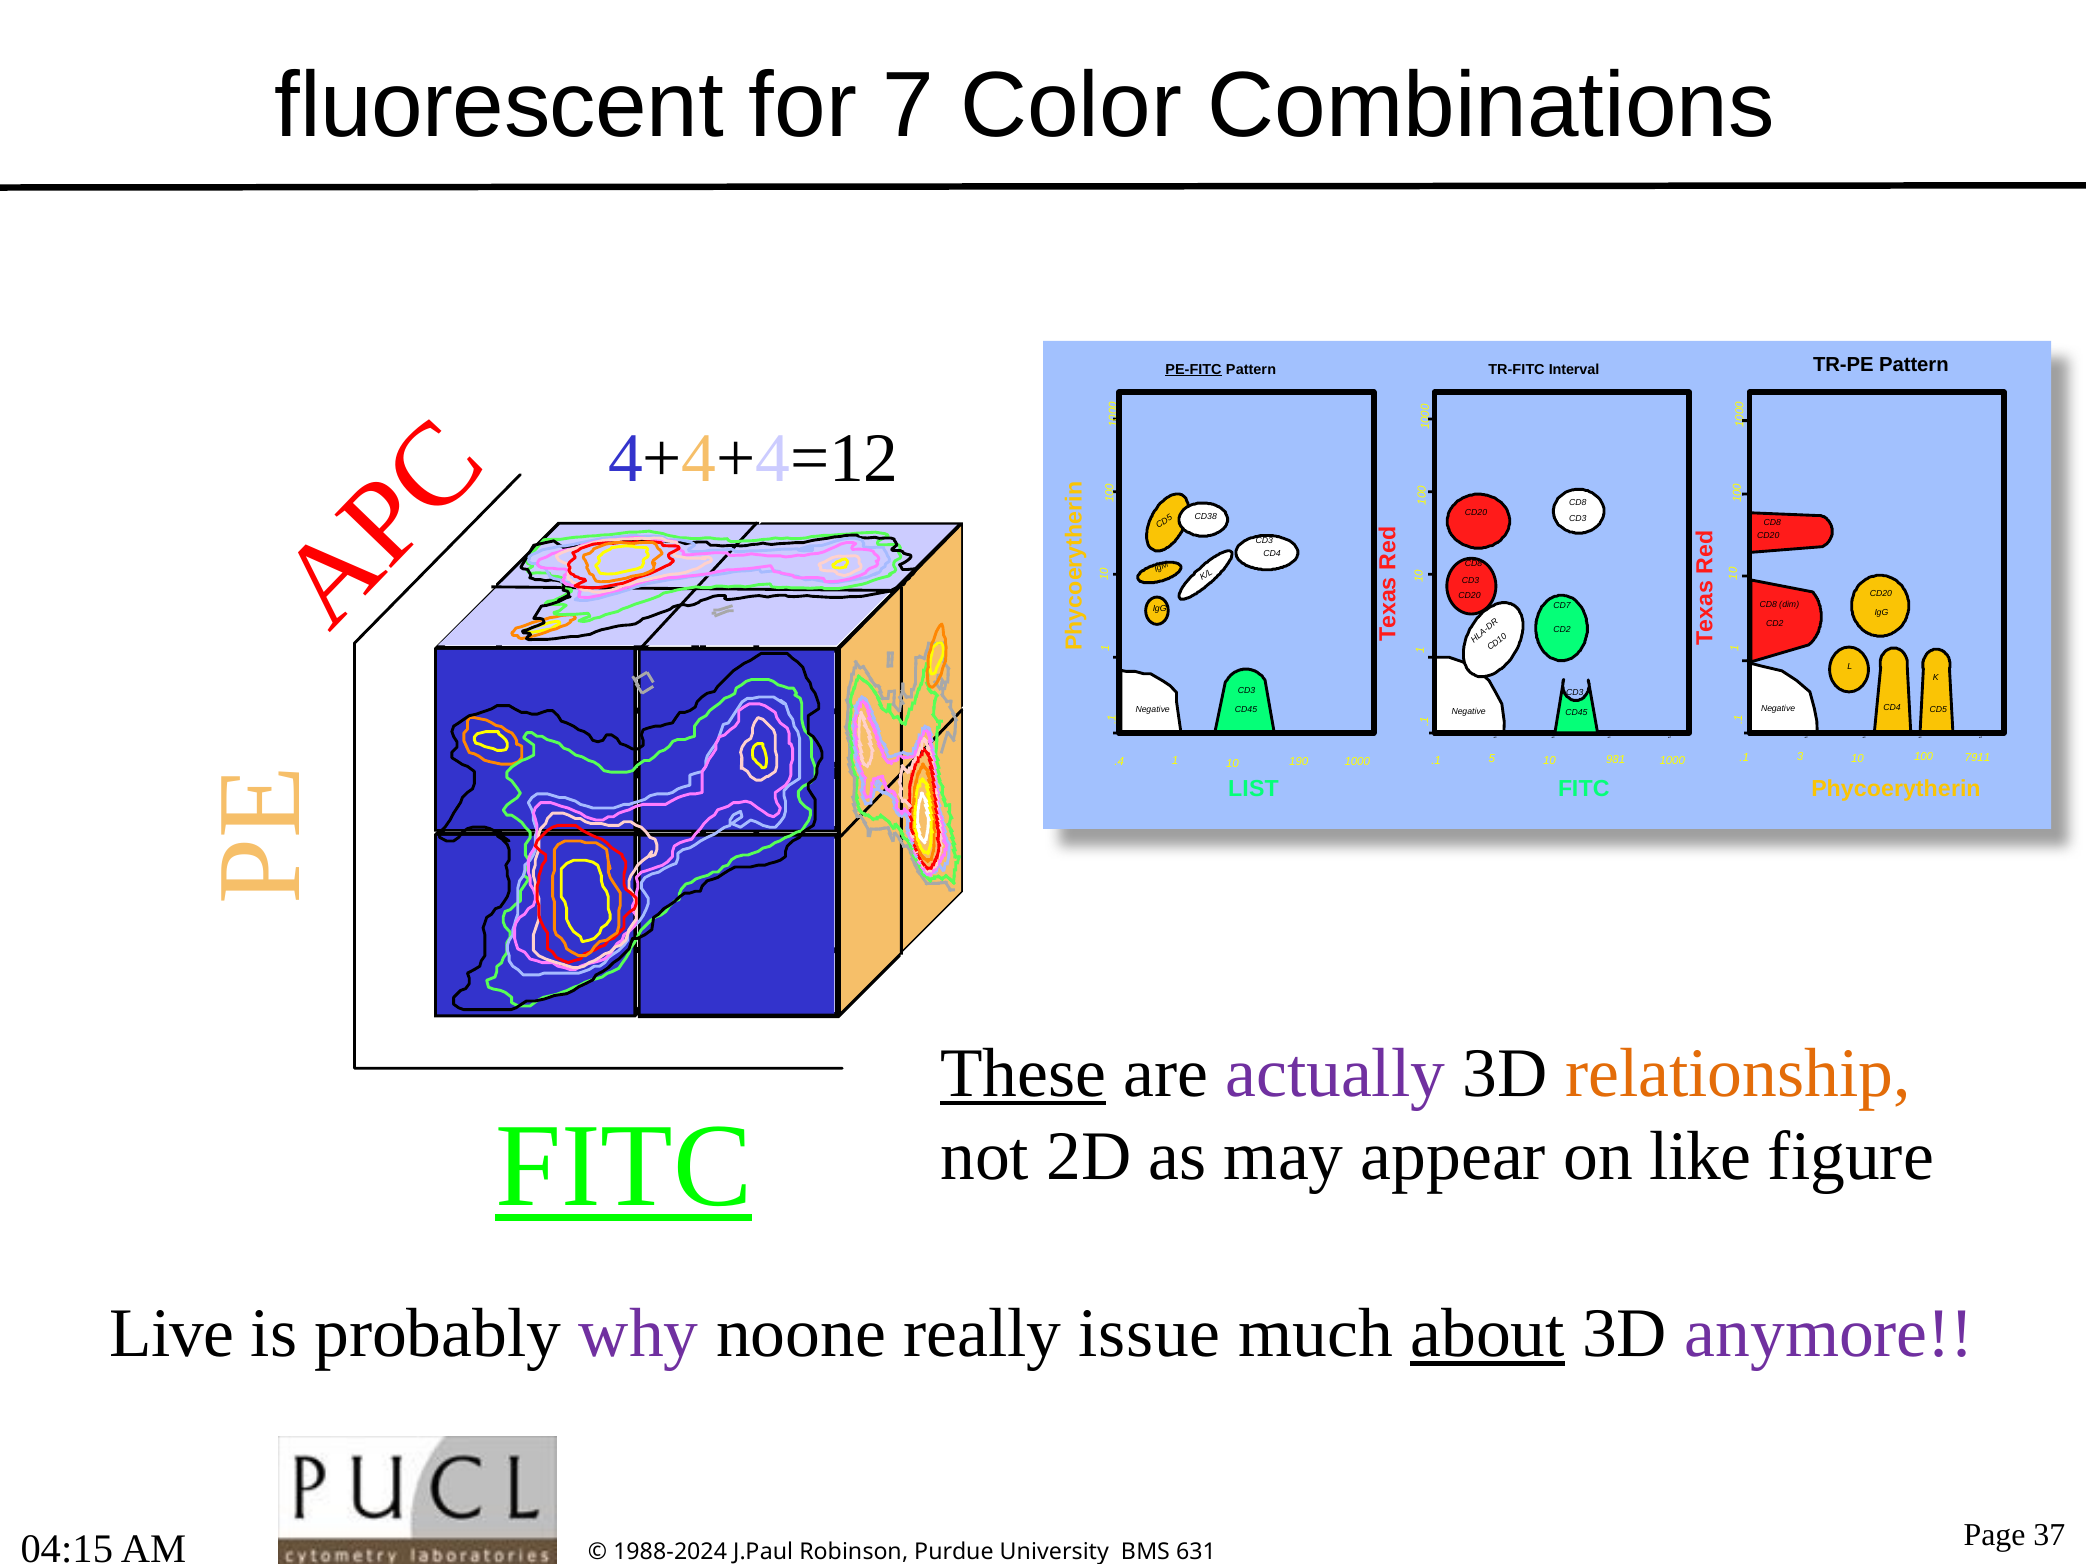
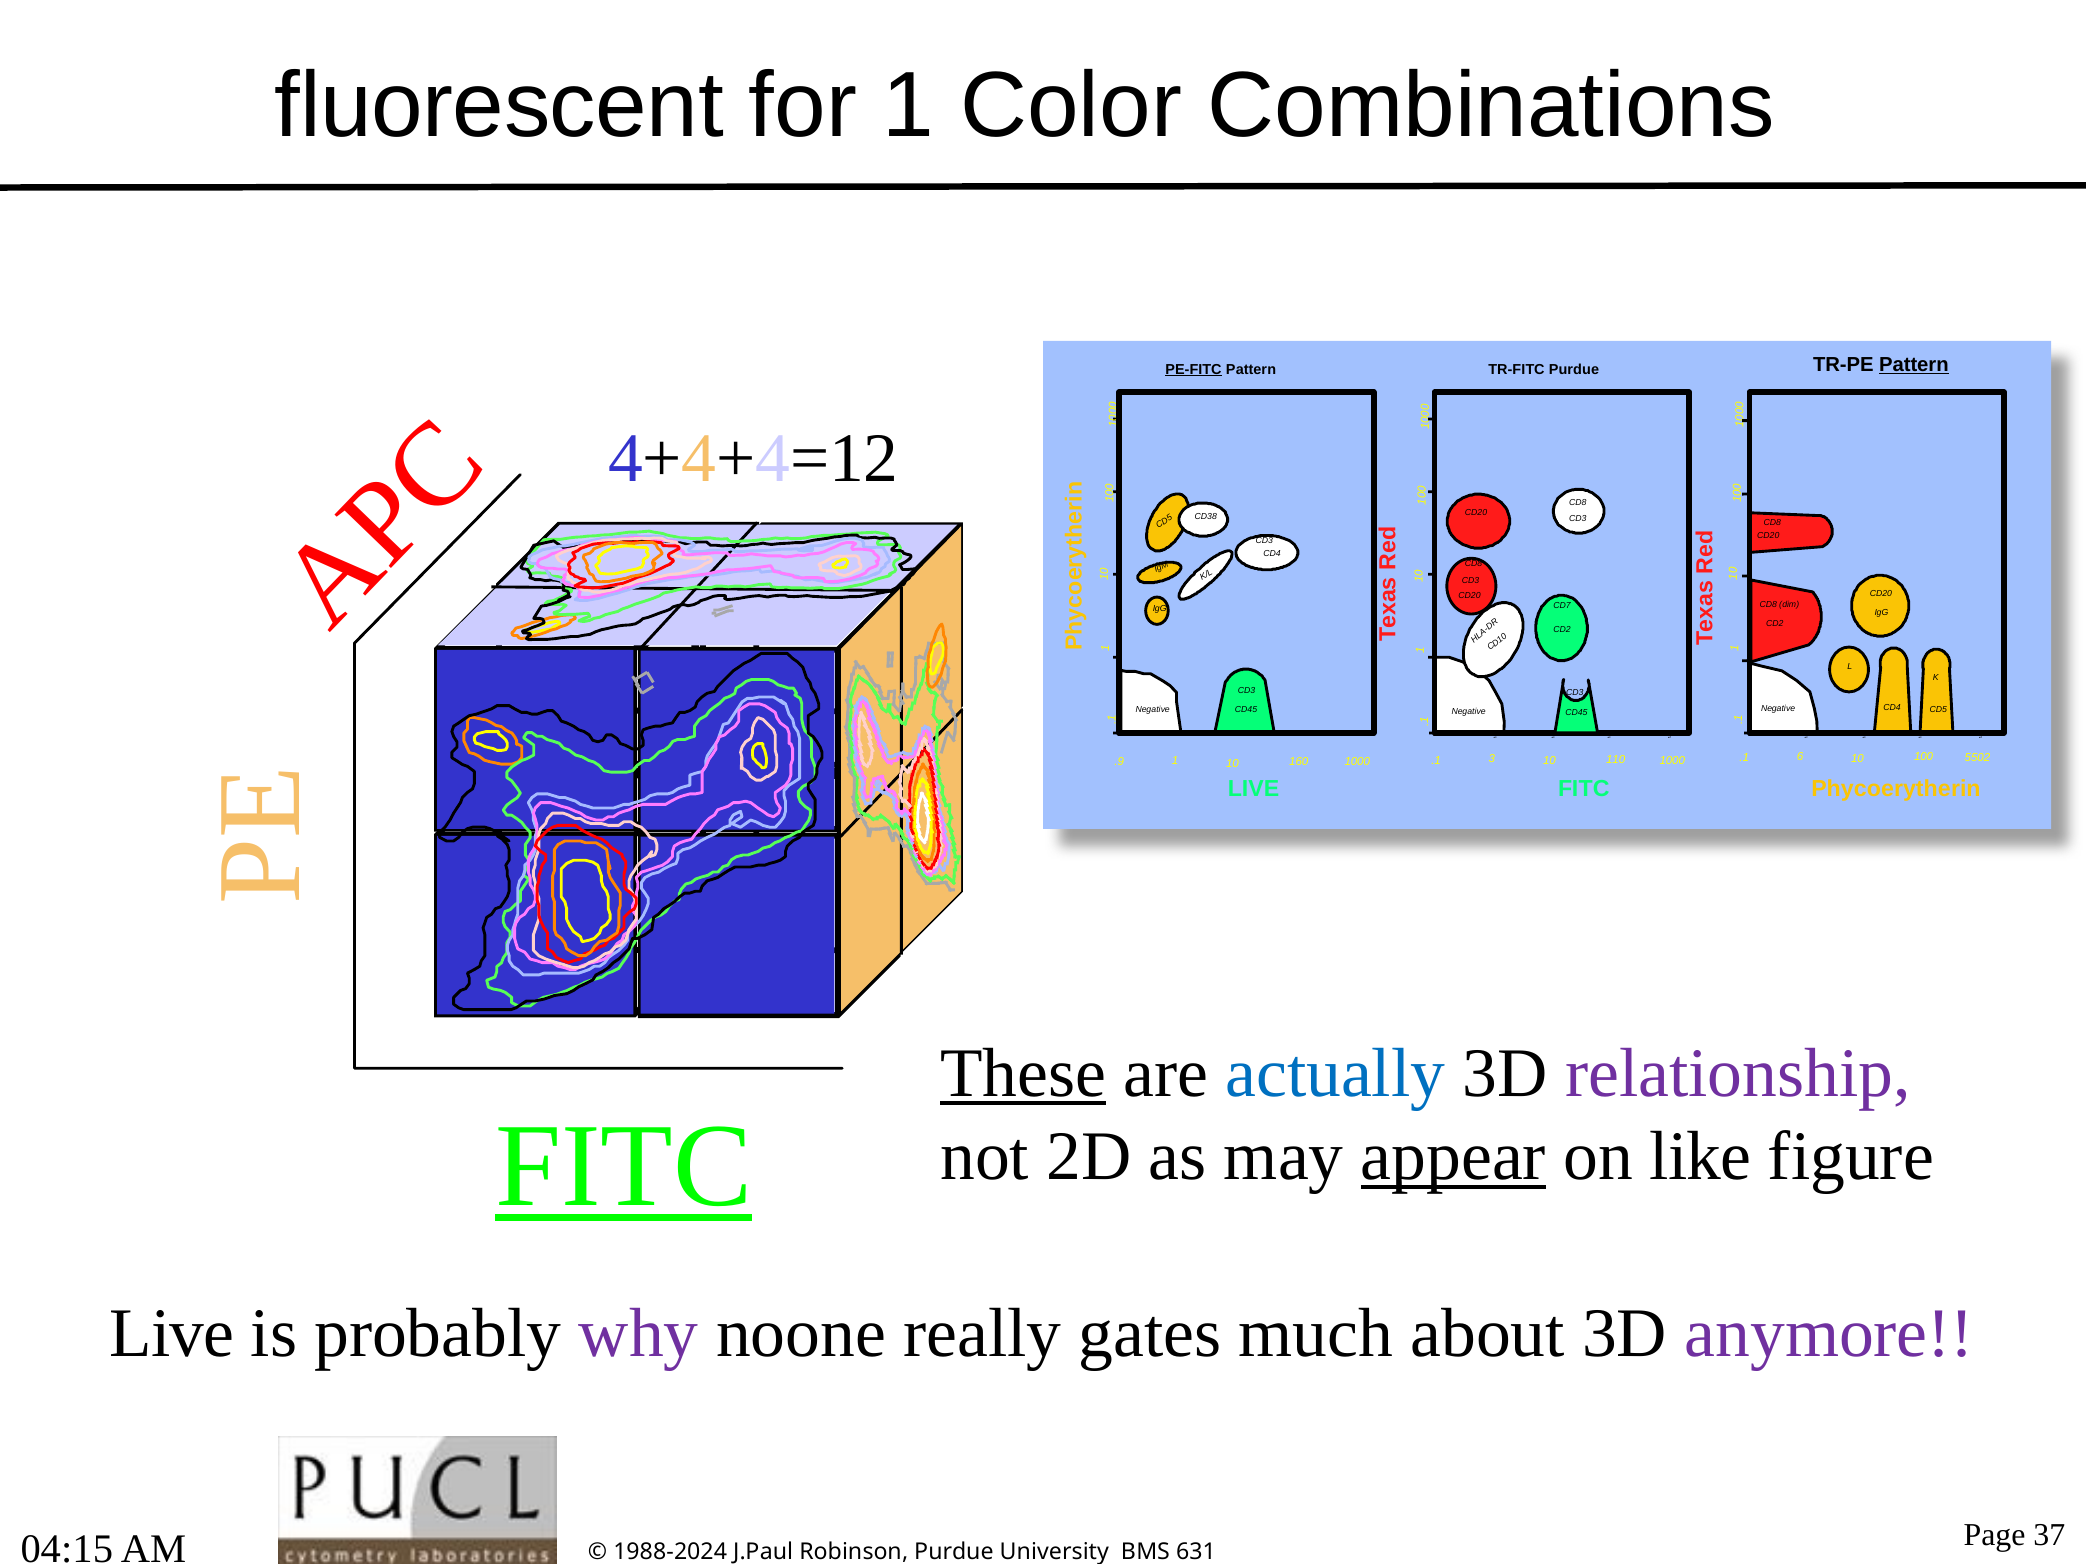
for 7: 7 -> 1
Pattern at (1914, 365) underline: none -> present
TR-FITC Interval: Interval -> Purdue
.4: .4 -> .9
190: 190 -> 160
5: 5 -> 3
981: 981 -> 110
3: 3 -> 6
7911: 7911 -> 5502
LIST at (1253, 789): LIST -> LIVE
actually colour: purple -> blue
relationship colour: orange -> purple
appear underline: none -> present
issue: issue -> gates
about underline: present -> none
